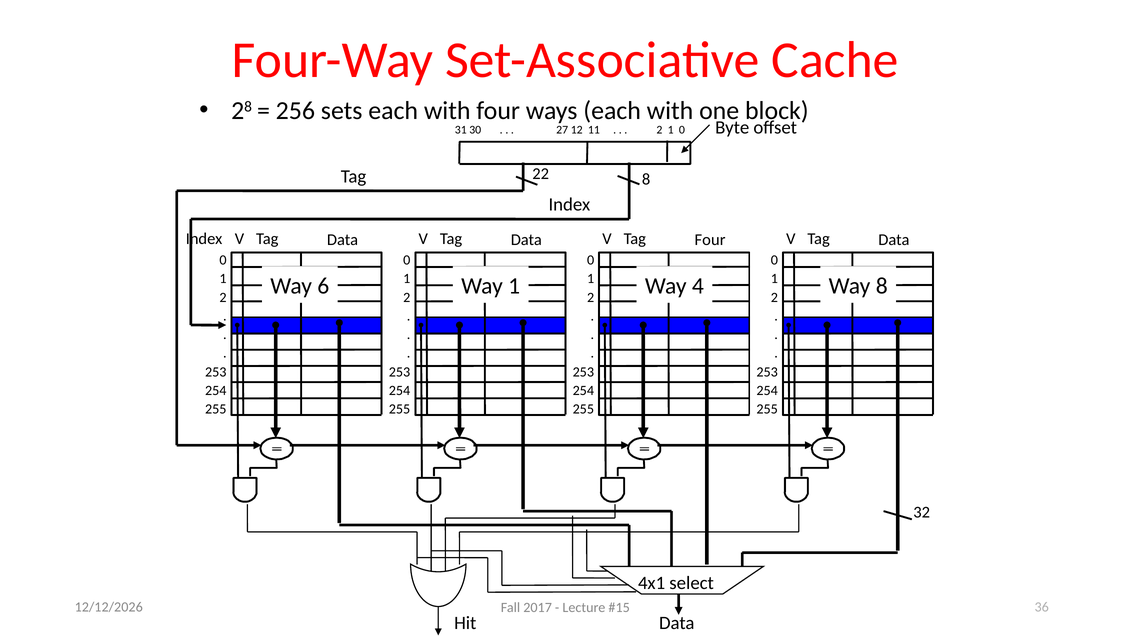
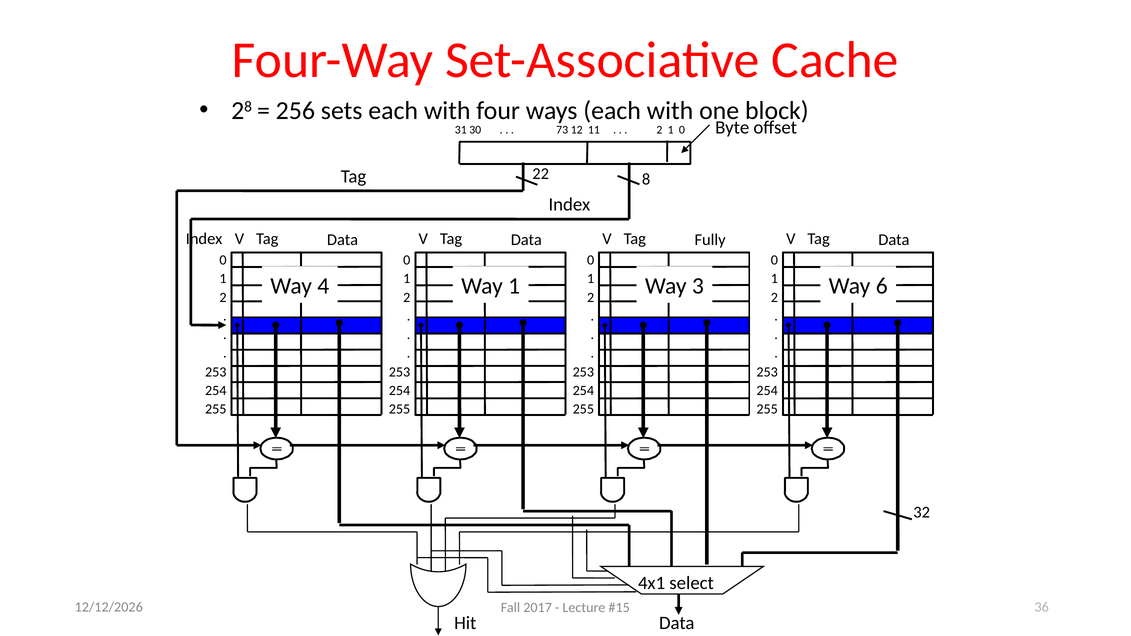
27: 27 -> 73
Four at (710, 240): Four -> Fully
6: 6 -> 4
4: 4 -> 3
Way 8: 8 -> 6
